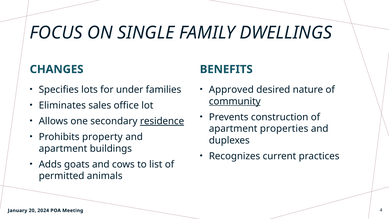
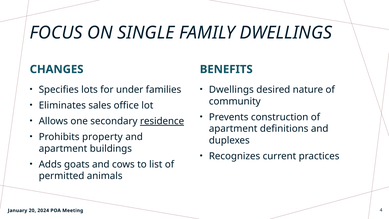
Approved at (231, 90): Approved -> Dwellings
community underline: present -> none
properties: properties -> definitions
